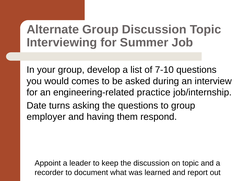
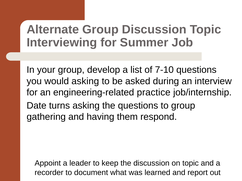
would comes: comes -> asking
employer: employer -> gathering
